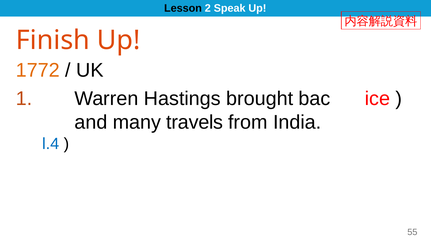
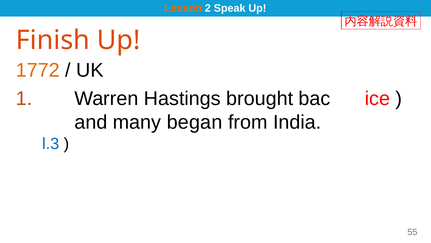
Lesson colour: black -> orange
travels: travels -> began
l.4: l.4 -> l.3
